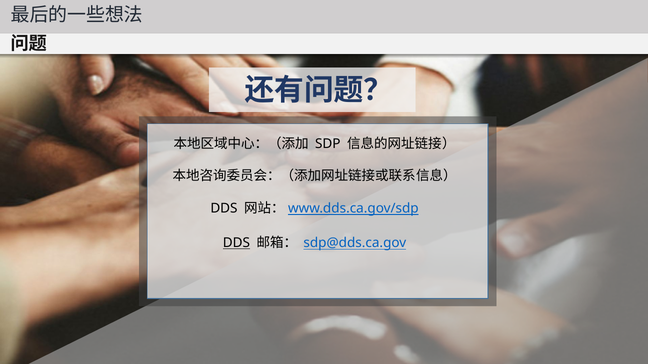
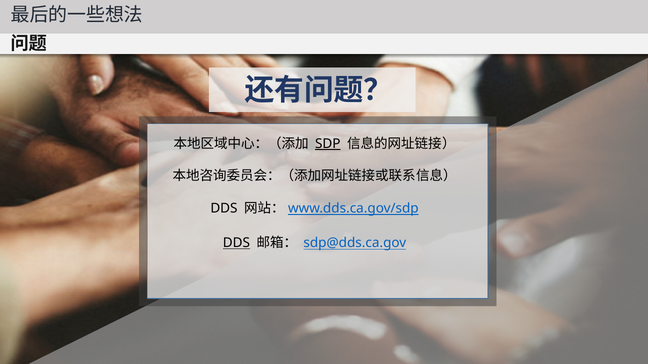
SDP underline: none -> present
